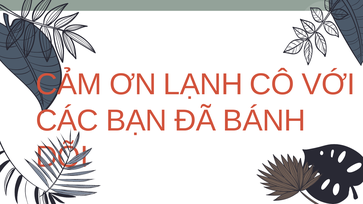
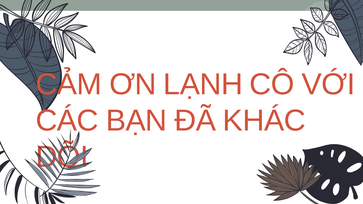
BÁNH: BÁNH -> KHÁC
